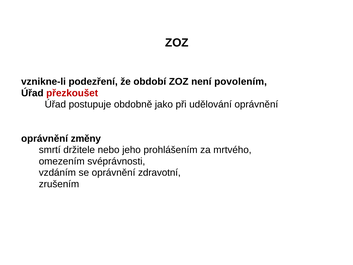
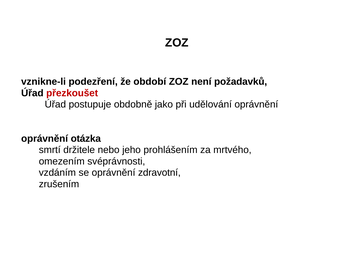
povolením: povolením -> požadavků
změny: změny -> otázka
